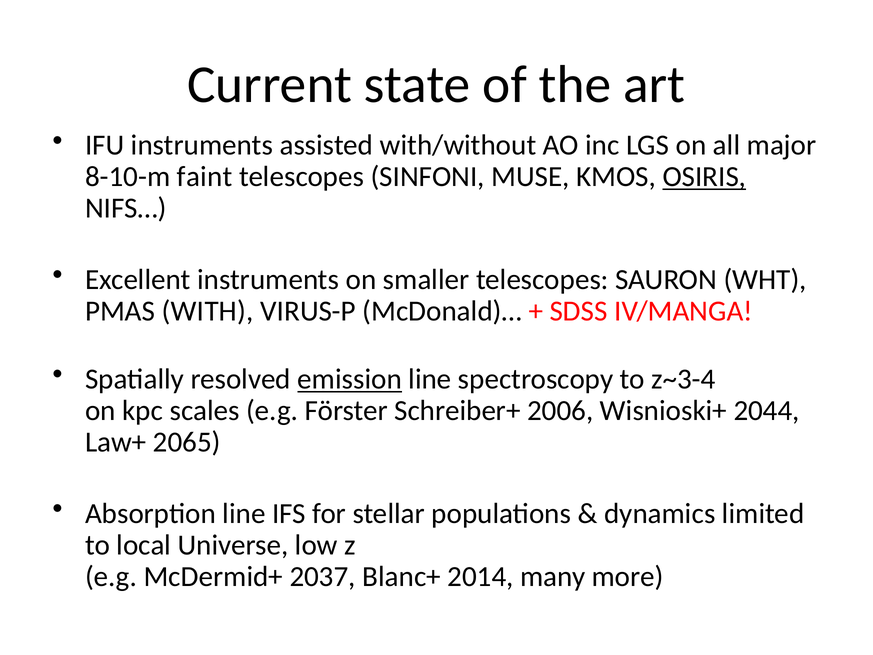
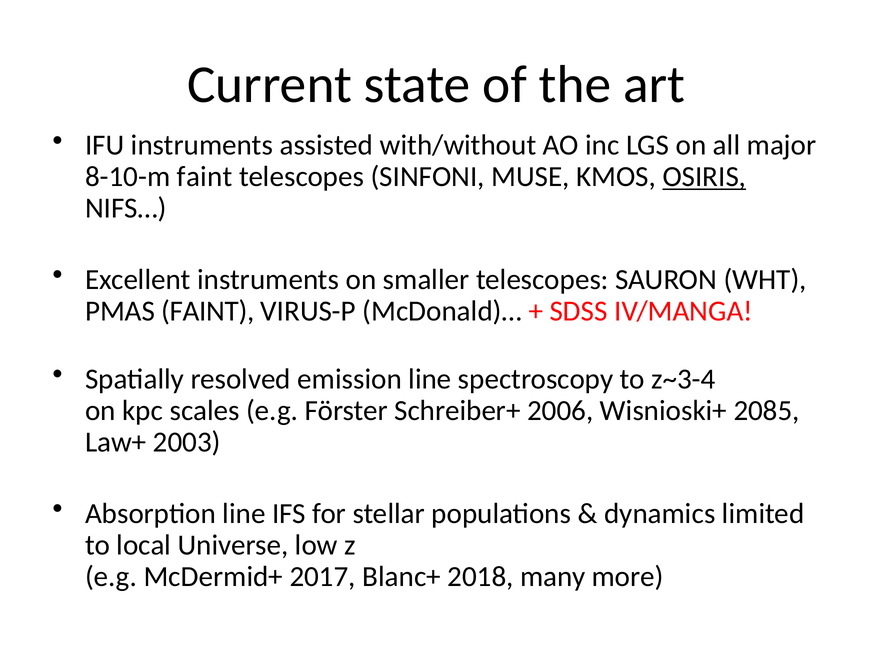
PMAS WITH: WITH -> FAINT
emission underline: present -> none
2044: 2044 -> 2085
2065: 2065 -> 2003
2037: 2037 -> 2017
2014: 2014 -> 2018
